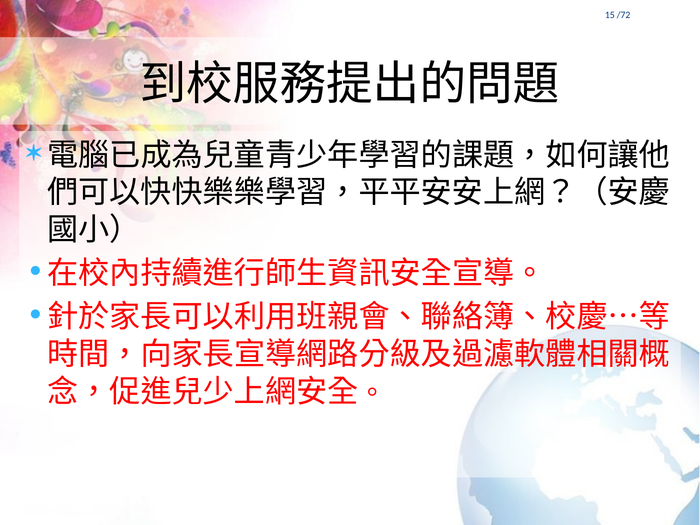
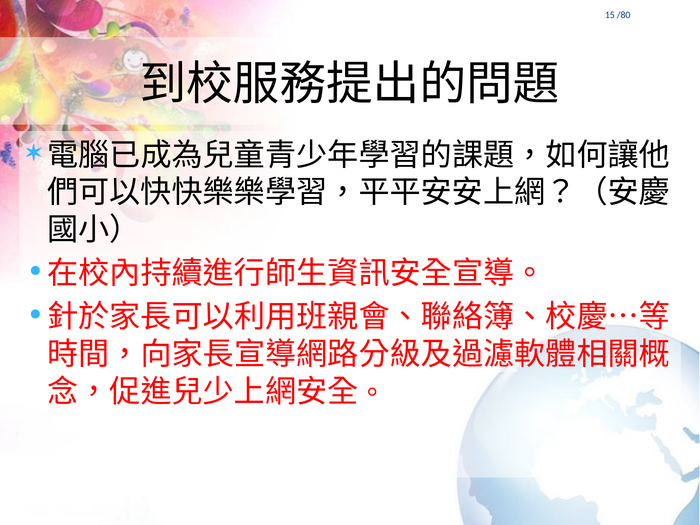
/72: /72 -> /80
